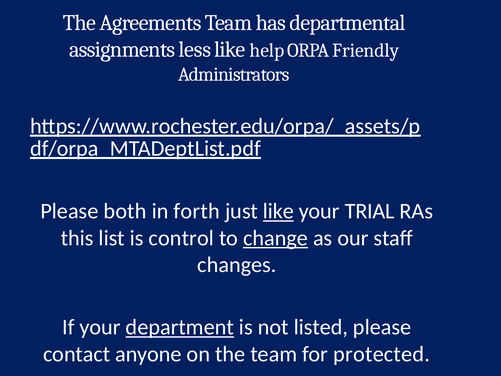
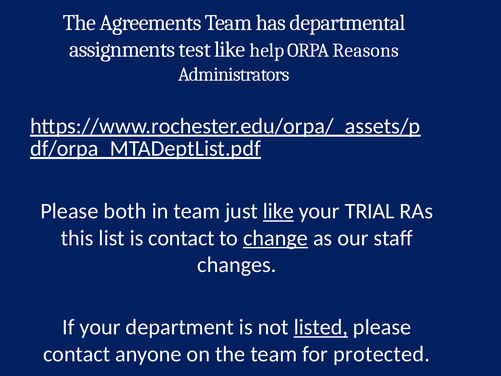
less: less -> test
Friendly: Friendly -> Reasons
in forth: forth -> team
is control: control -> contact
department underline: present -> none
listed underline: none -> present
